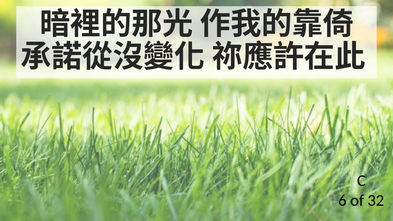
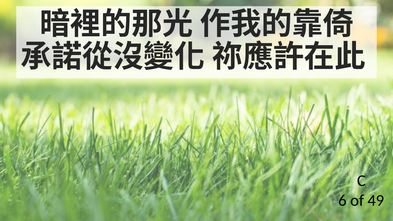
32: 32 -> 49
